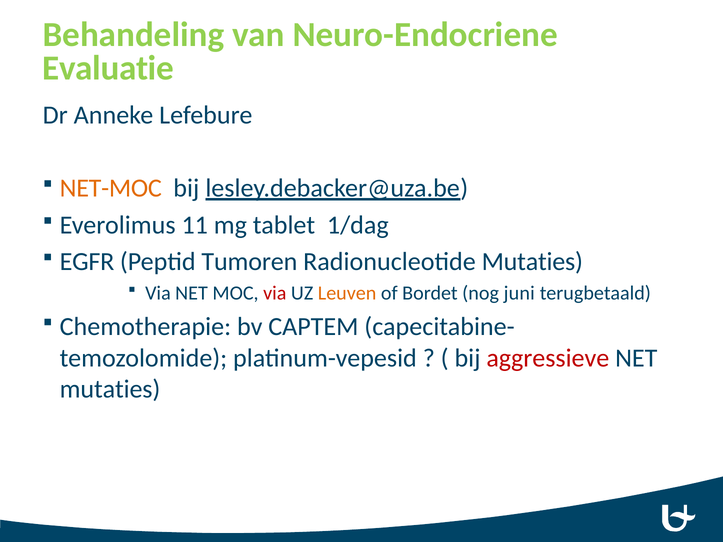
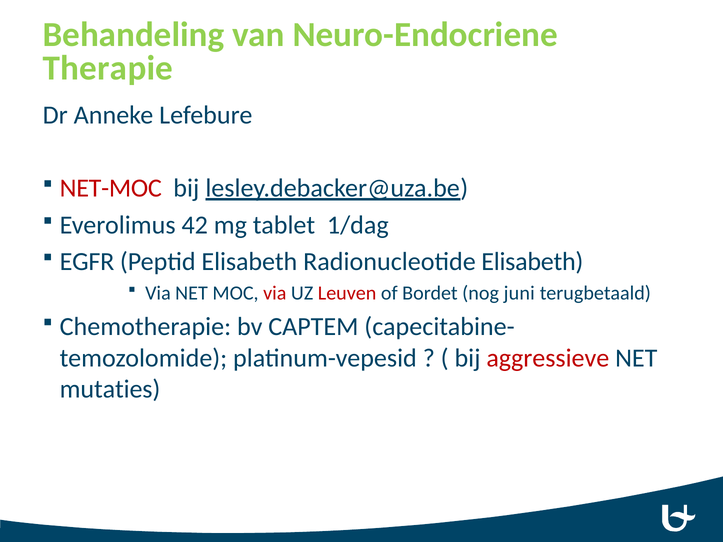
Evaluatie: Evaluatie -> Therapie
NET-MOC colour: orange -> red
11: 11 -> 42
Peptid Tumoren: Tumoren -> Elisabeth
Radionucleotide Mutaties: Mutaties -> Elisabeth
Leuven colour: orange -> red
